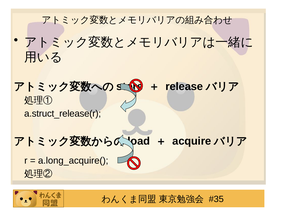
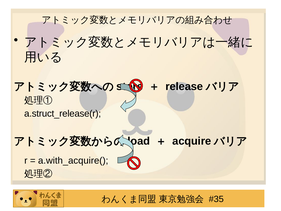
a.long_acquire(: a.long_acquire( -> a.with_acquire(
